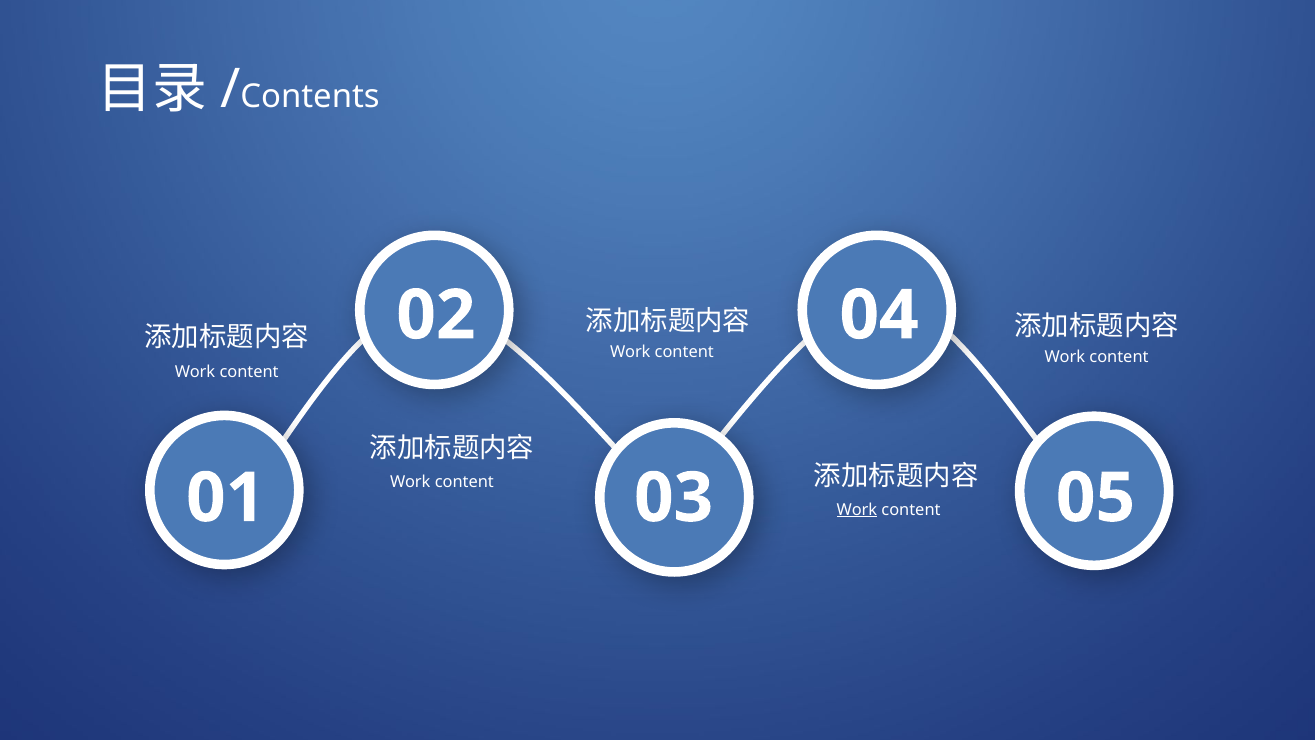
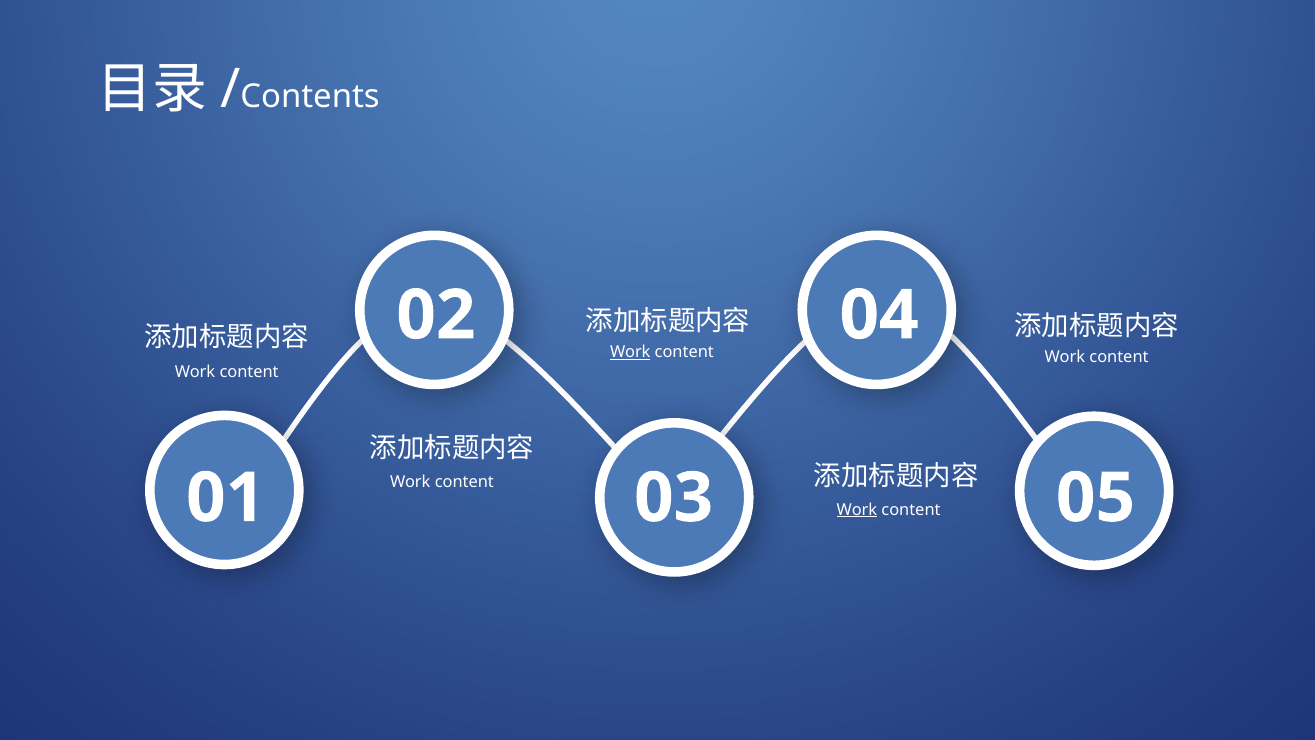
Work at (630, 352) underline: none -> present
